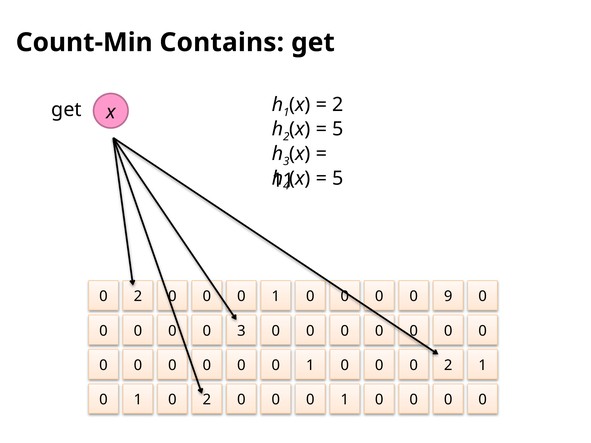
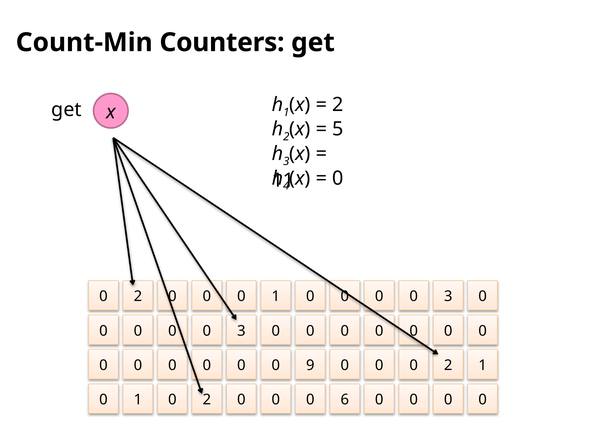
Contains: Contains -> Counters
5 at (338, 178): 5 -> 0
9 at (448, 297): 9 -> 3
1 at (310, 365): 1 -> 9
1 at (345, 400): 1 -> 6
